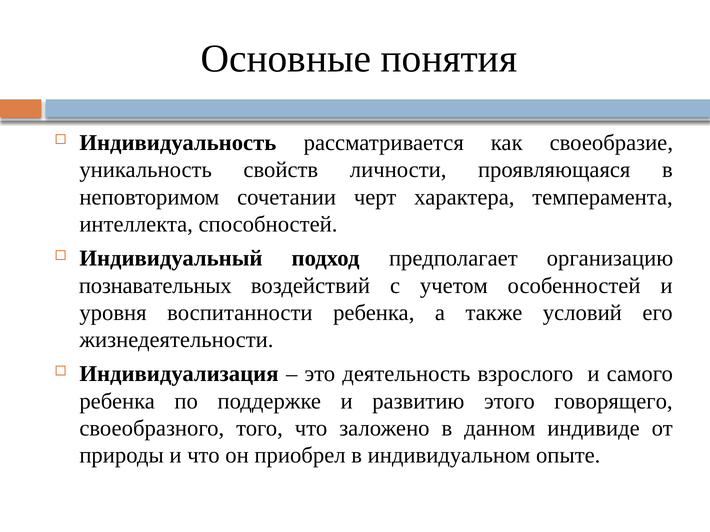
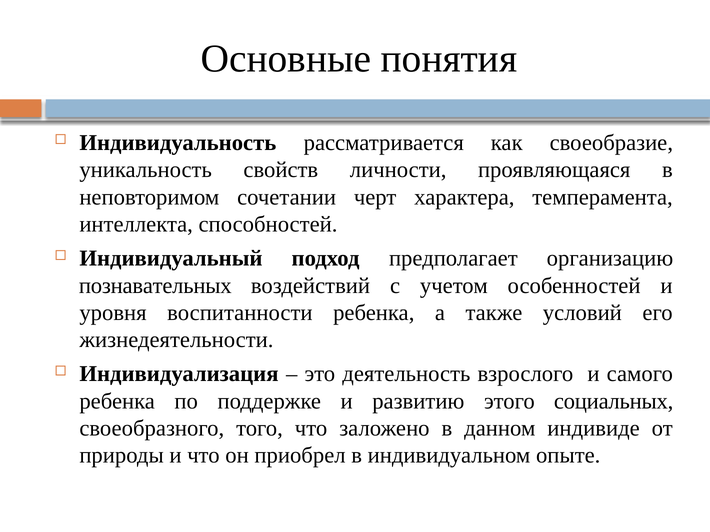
говорящего: говорящего -> социальных
